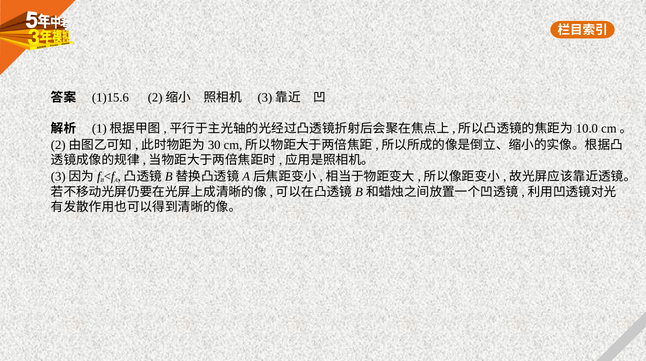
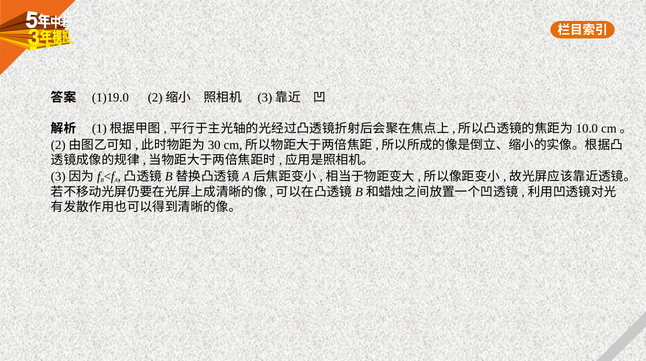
1)15.6: 1)15.6 -> 1)19.0
